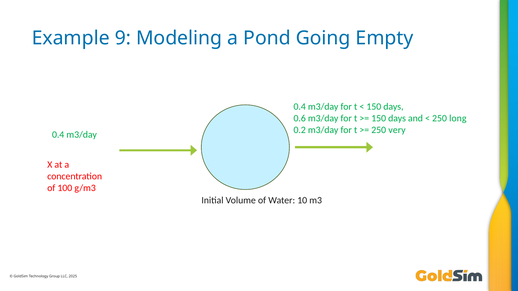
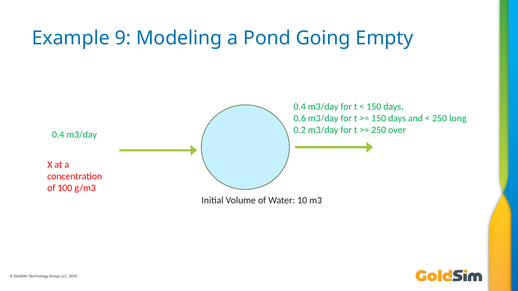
very: very -> over
